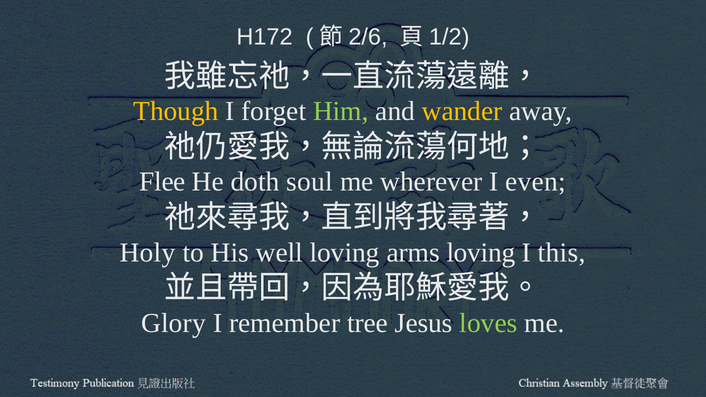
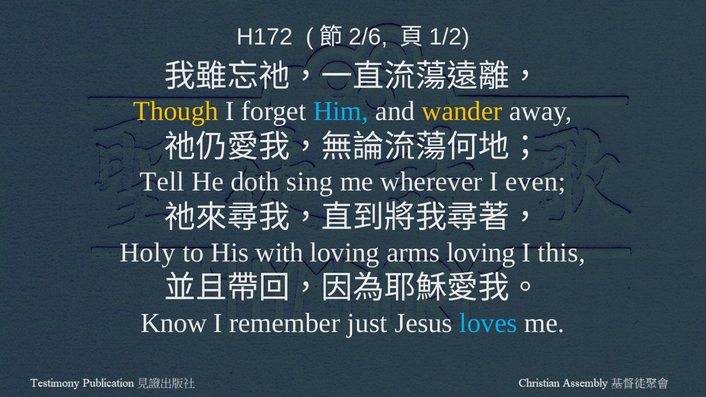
Him colour: light green -> light blue
Flee: Flee -> Tell
soul: soul -> sing
well: well -> with
Glory: Glory -> Know
tree: tree -> just
loves colour: light green -> light blue
